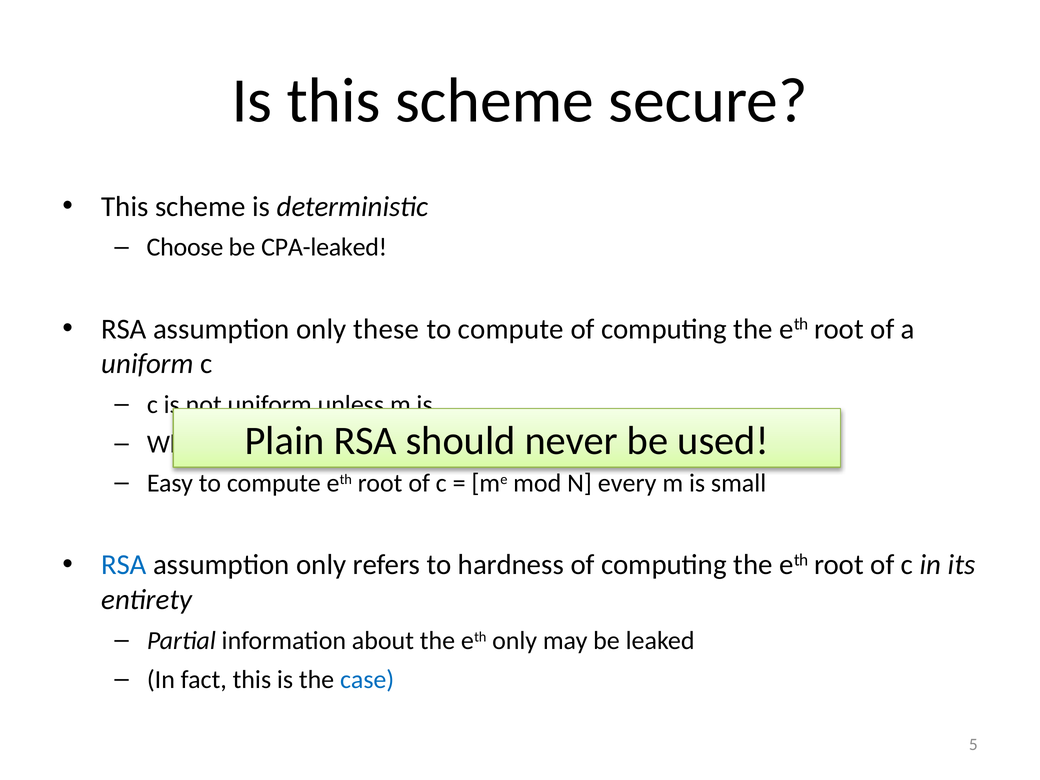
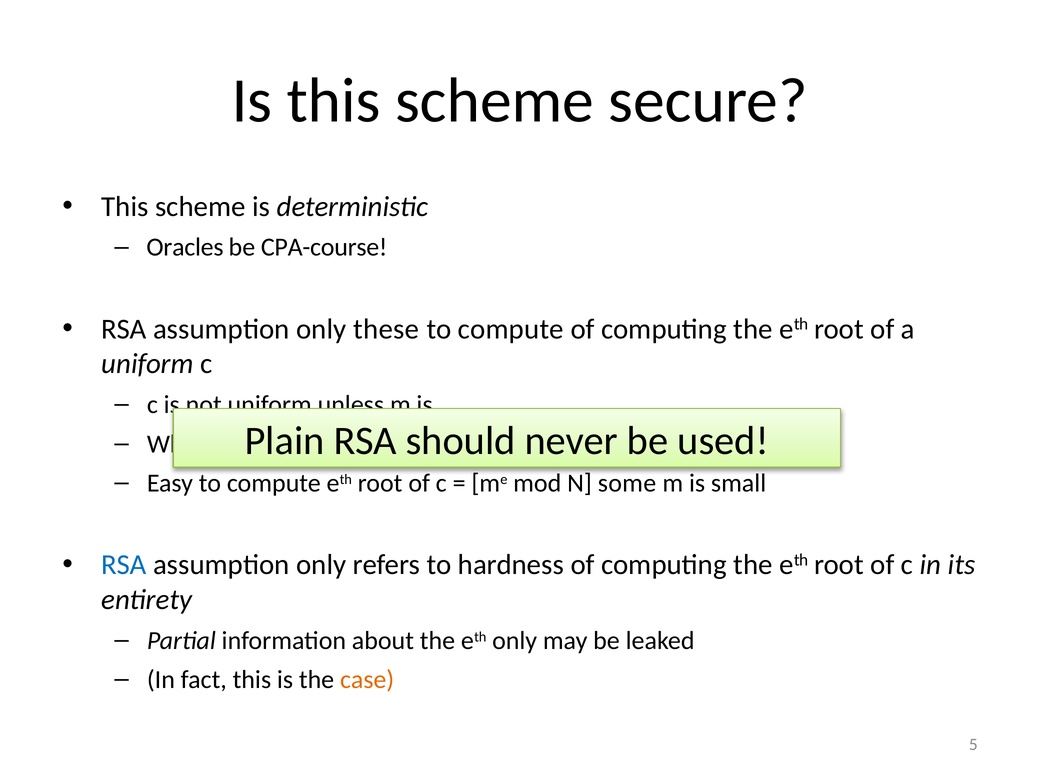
Choose: Choose -> Oracles
CPA-leaked: CPA-leaked -> CPA-course
every: every -> some
case colour: blue -> orange
